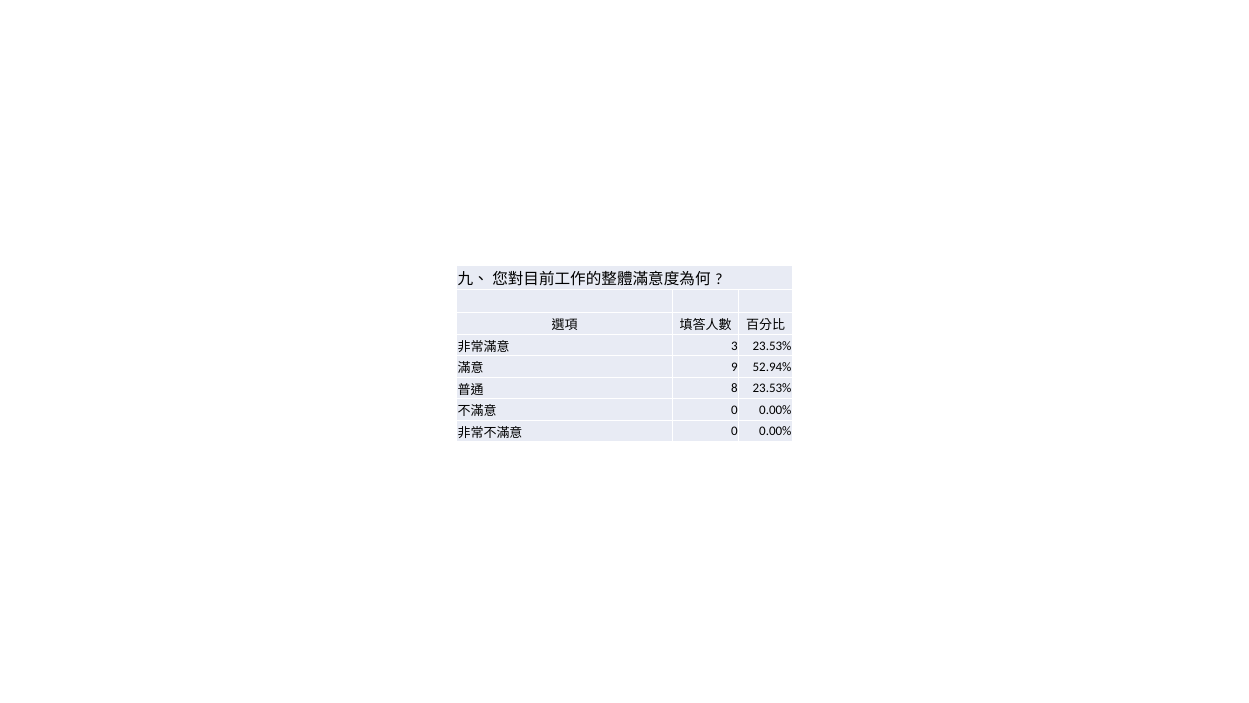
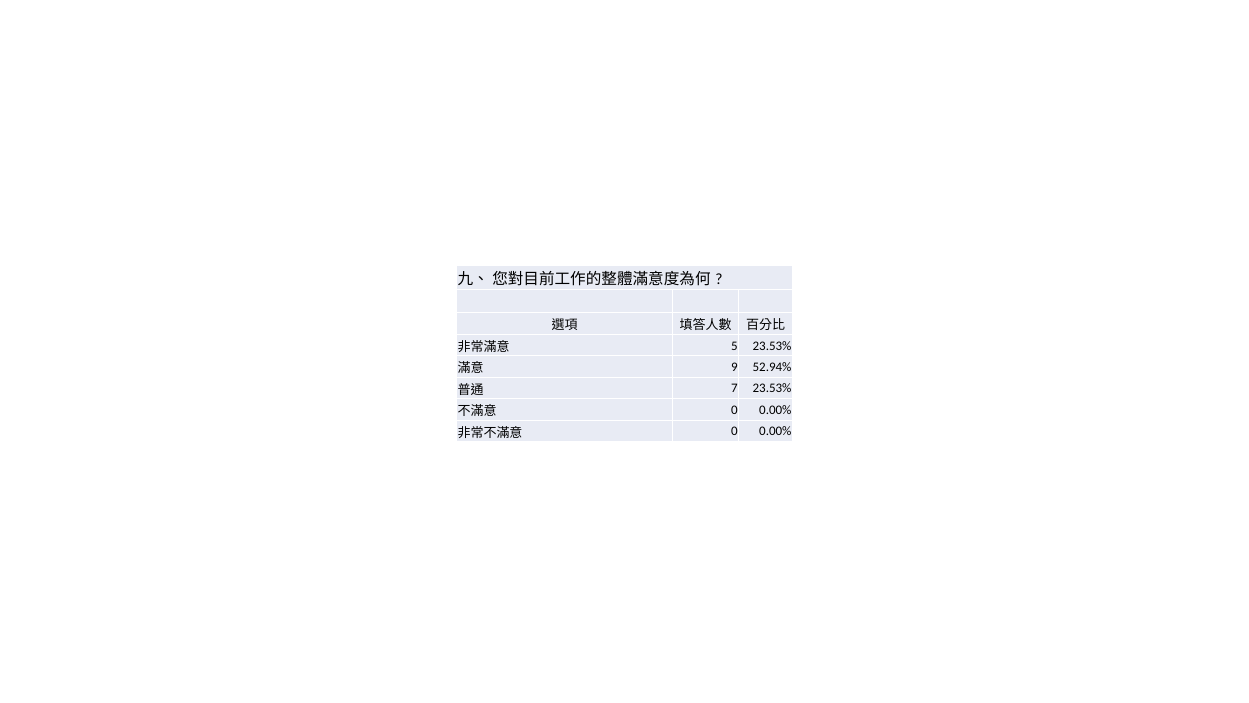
3: 3 -> 5
8: 8 -> 7
